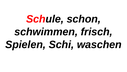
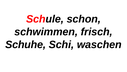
Spielen: Spielen -> Schuhe
